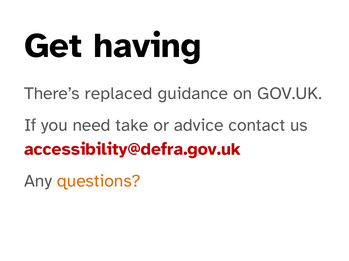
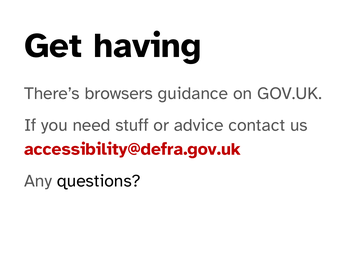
replaced: replaced -> browsers
take: take -> stuff
questions colour: orange -> black
